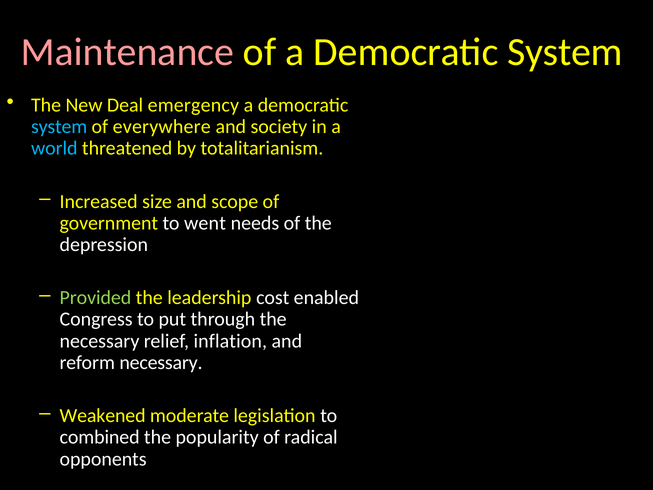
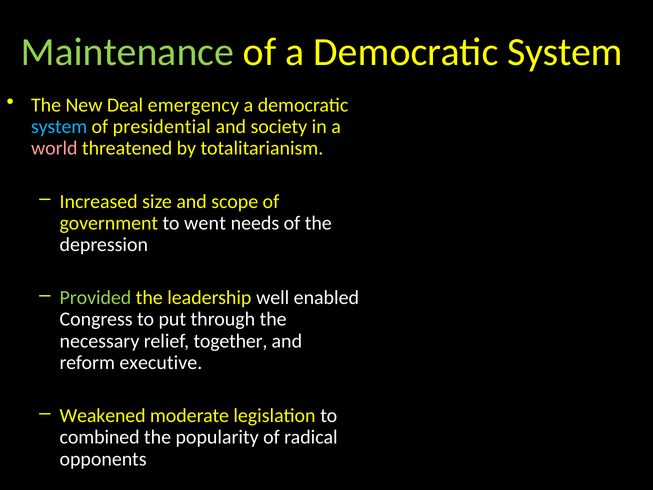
Maintenance colour: pink -> light green
everywhere: everywhere -> presidential
world colour: light blue -> pink
cost: cost -> well
inflation: inflation -> together
reform necessary: necessary -> executive
